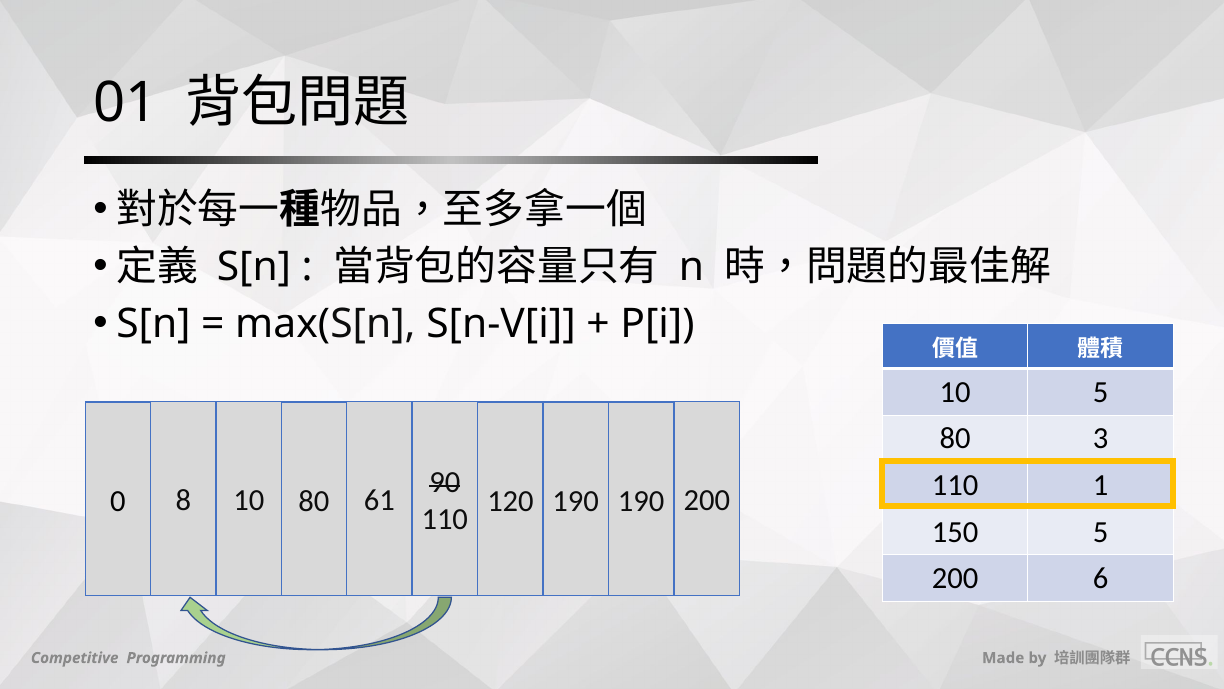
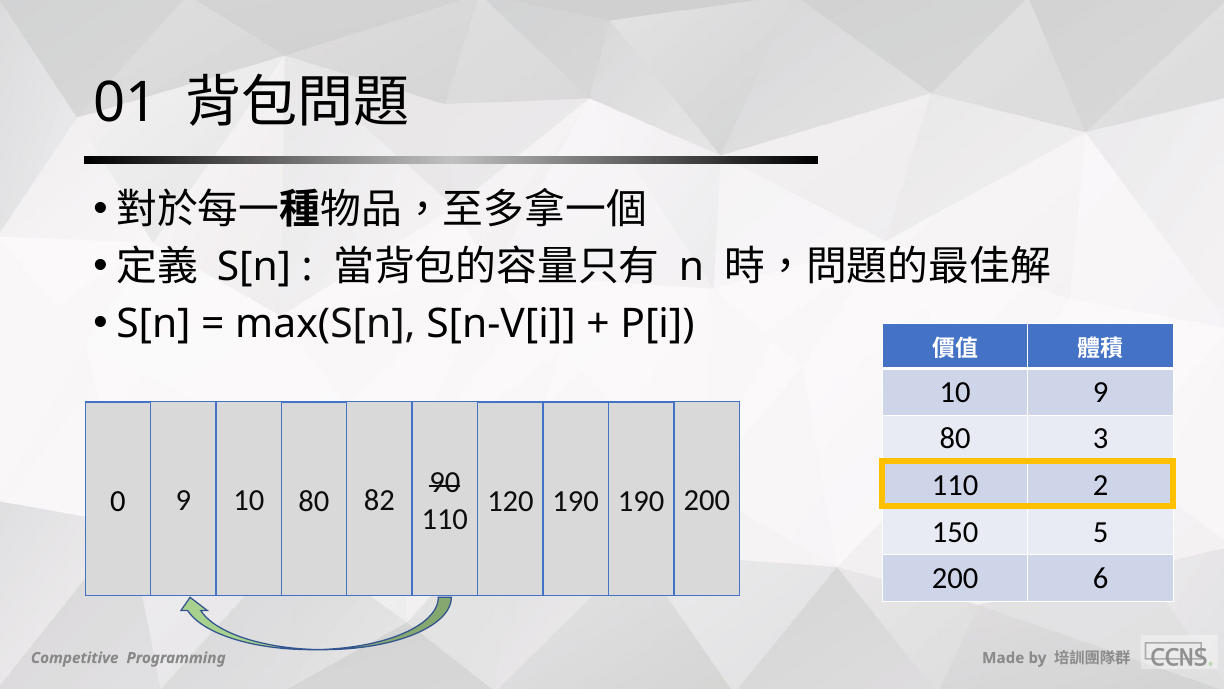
10 5: 5 -> 9
1: 1 -> 2
0 8: 8 -> 9
61: 61 -> 82
